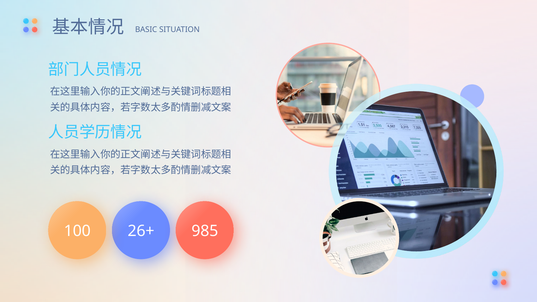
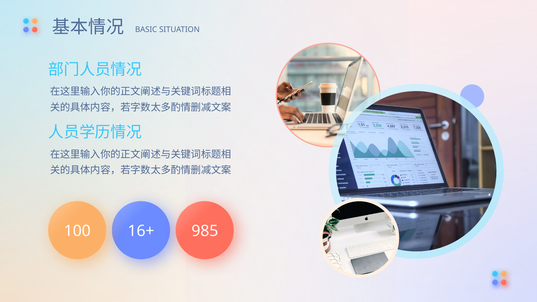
26+: 26+ -> 16+
